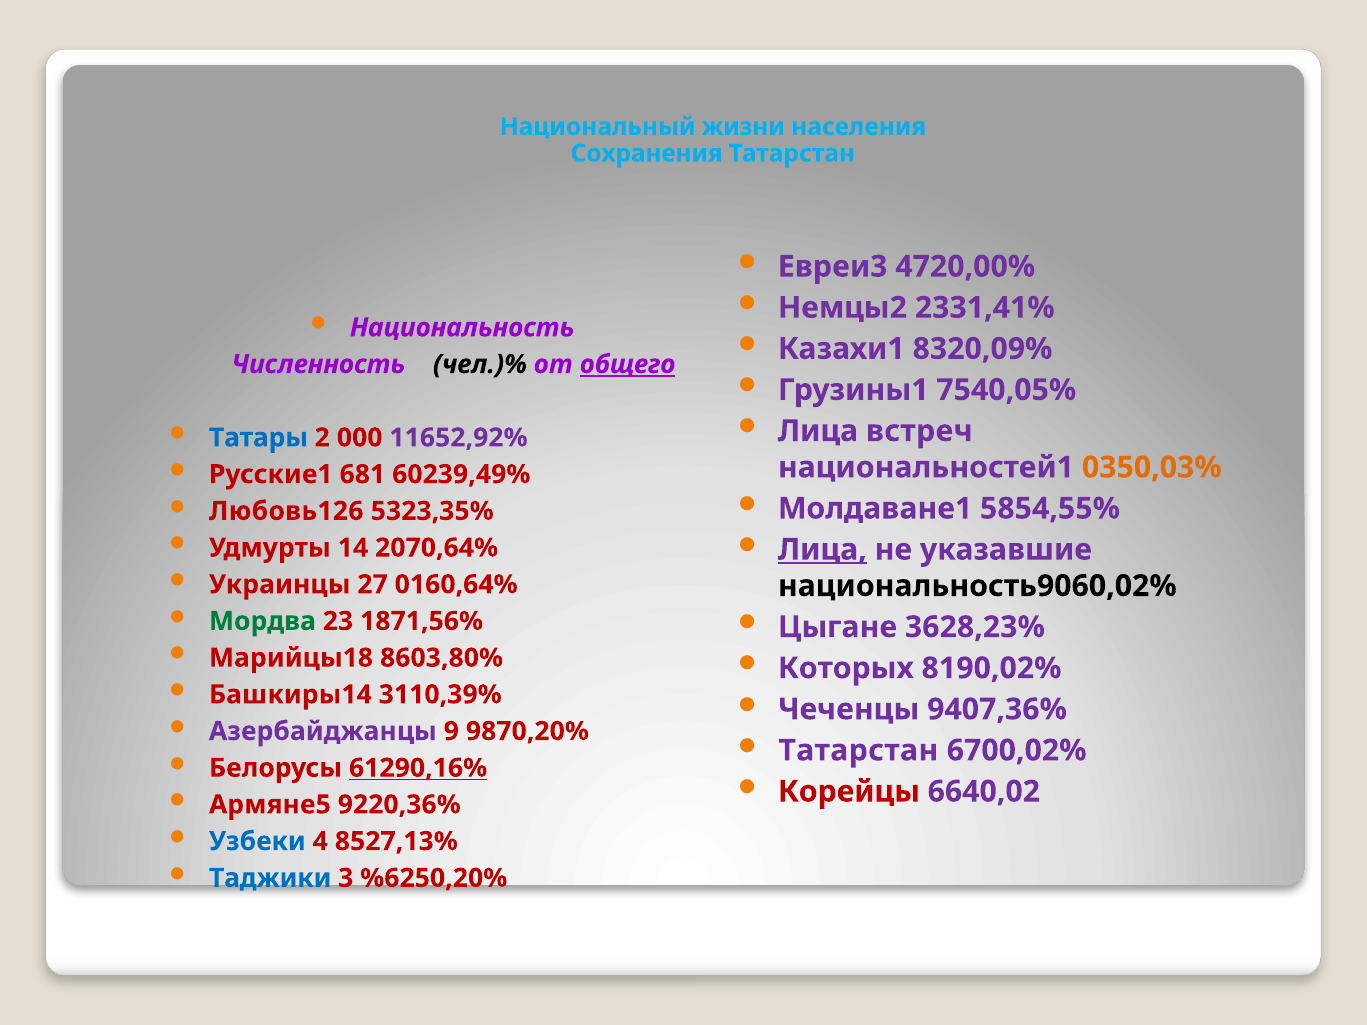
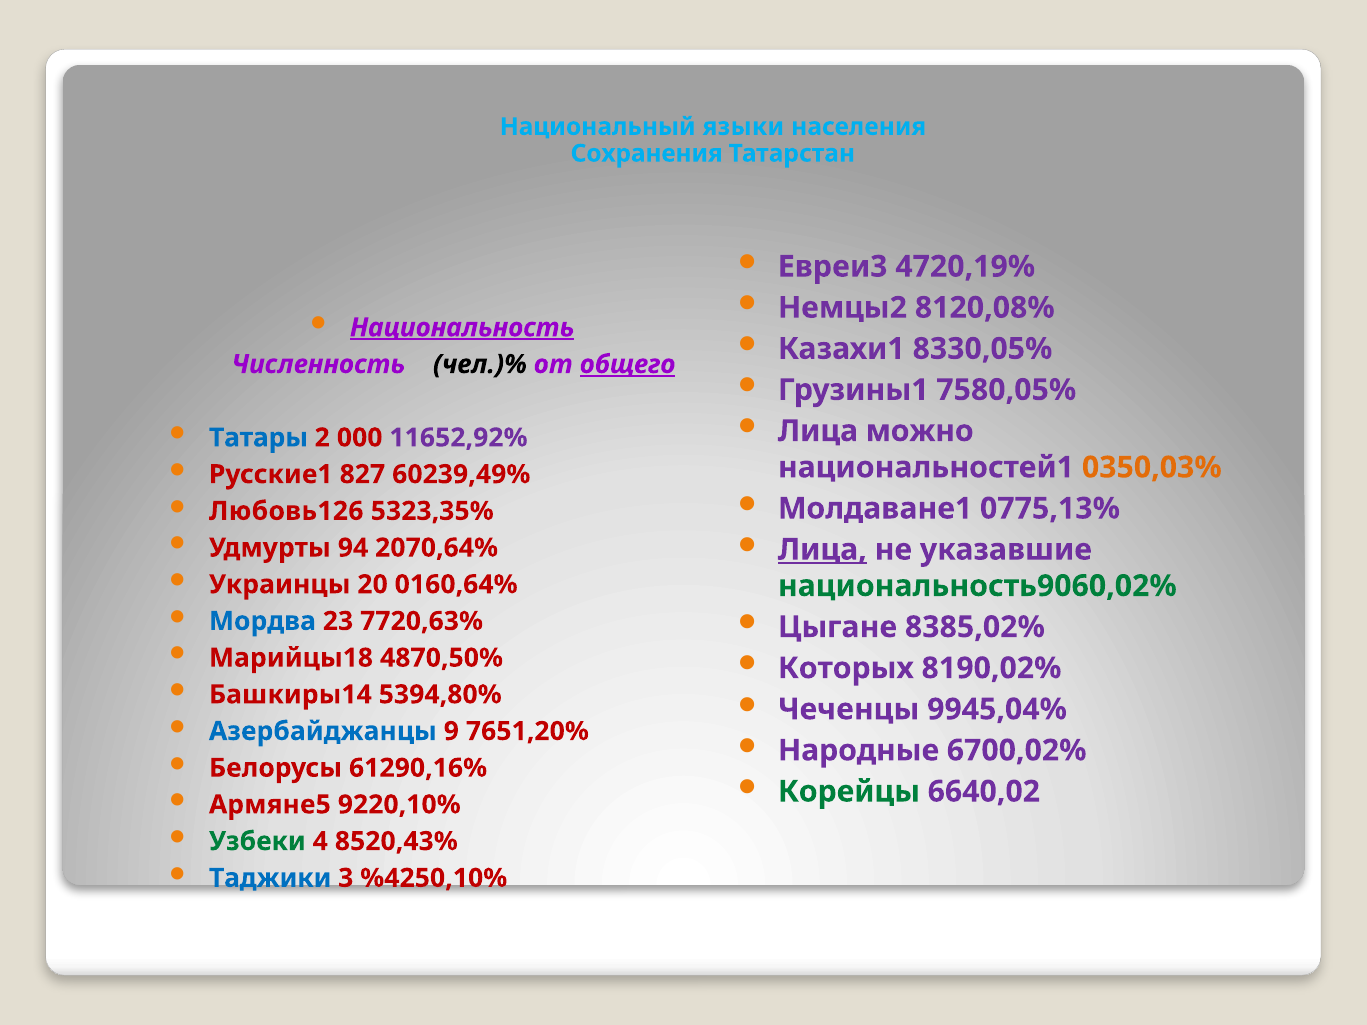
жизни: жизни -> языки
4720,00%: 4720,00% -> 4720,19%
2331,41%: 2331,41% -> 8120,08%
Национальность underline: none -> present
8320,09%: 8320,09% -> 8330,05%
7540,05%: 7540,05% -> 7580,05%
встреч: встреч -> можно
681: 681 -> 827
5854,55%: 5854,55% -> 0775,13%
14: 14 -> 94
27: 27 -> 20
национальность9060,02% colour: black -> green
Мордва colour: green -> blue
1871,56%: 1871,56% -> 7720,63%
3628,23%: 3628,23% -> 8385,02%
8603,80%: 8603,80% -> 4870,50%
3110,39%: 3110,39% -> 5394,80%
9407,36%: 9407,36% -> 9945,04%
Азербайджанцы colour: purple -> blue
9870,20%: 9870,20% -> 7651,20%
Татарстан at (858, 751): Татарстан -> Народные
61290,16% underline: present -> none
Корейцы colour: red -> green
9220,36%: 9220,36% -> 9220,10%
Узбеки colour: blue -> green
8527,13%: 8527,13% -> 8520,43%
%6250,20%: %6250,20% -> %4250,10%
